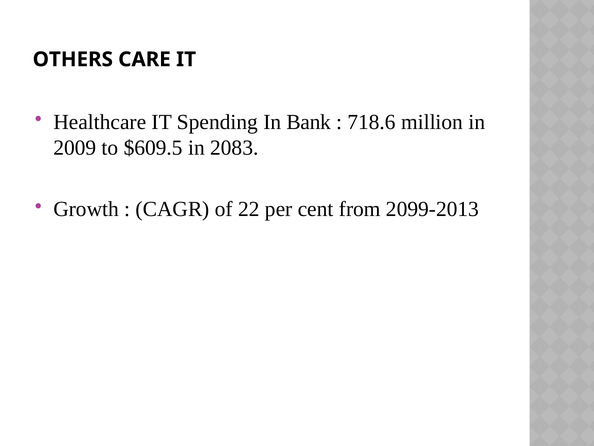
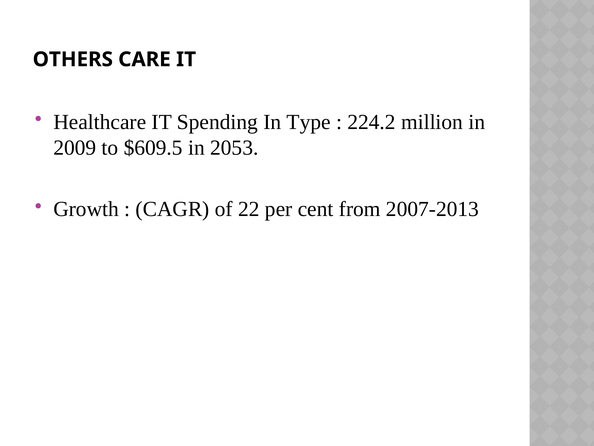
Bank: Bank -> Type
718.6: 718.6 -> 224.2
2083: 2083 -> 2053
2099-2013: 2099-2013 -> 2007-2013
